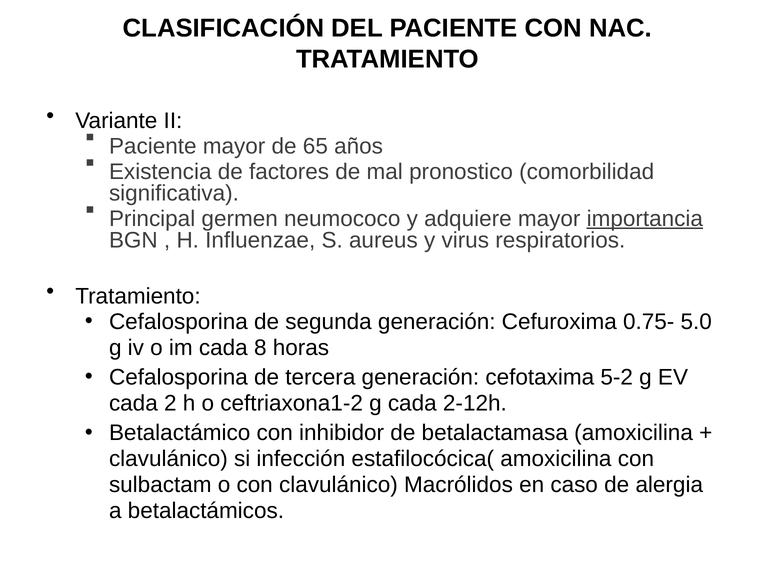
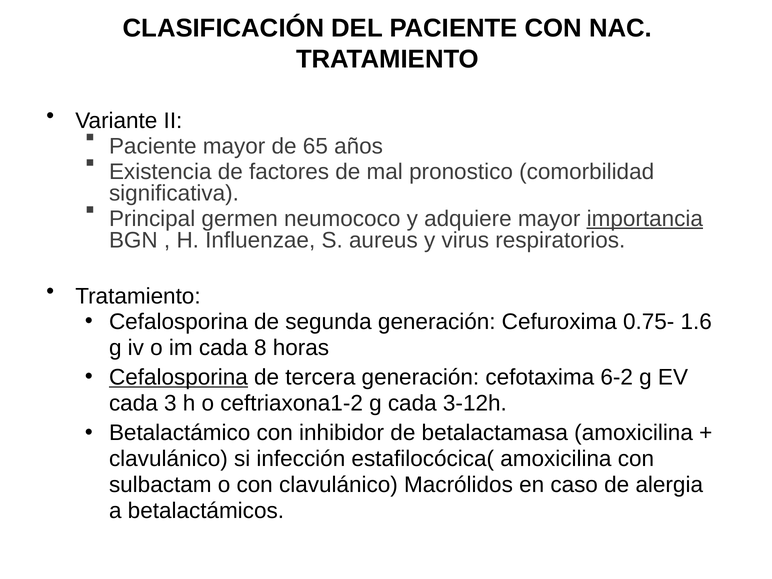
5.0: 5.0 -> 1.6
Cefalosporina at (178, 377) underline: none -> present
5-2: 5-2 -> 6-2
2: 2 -> 3
2-12h: 2-12h -> 3-12h
